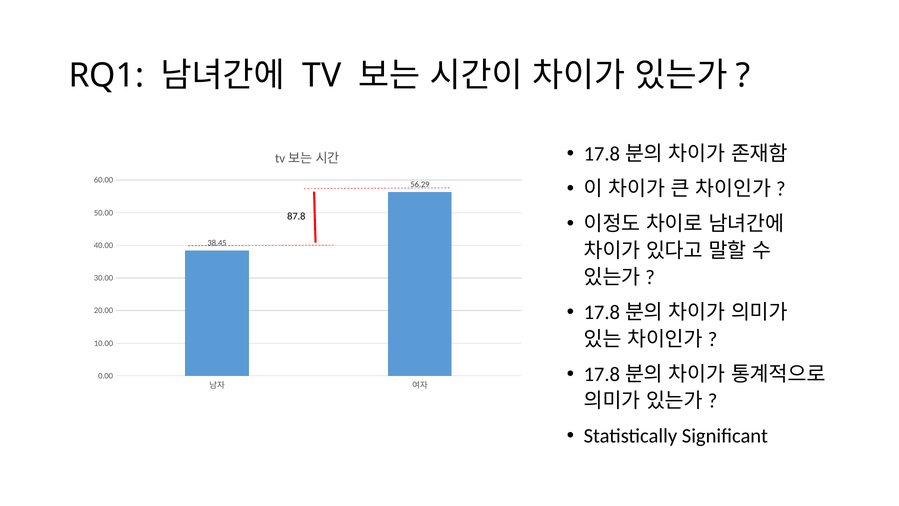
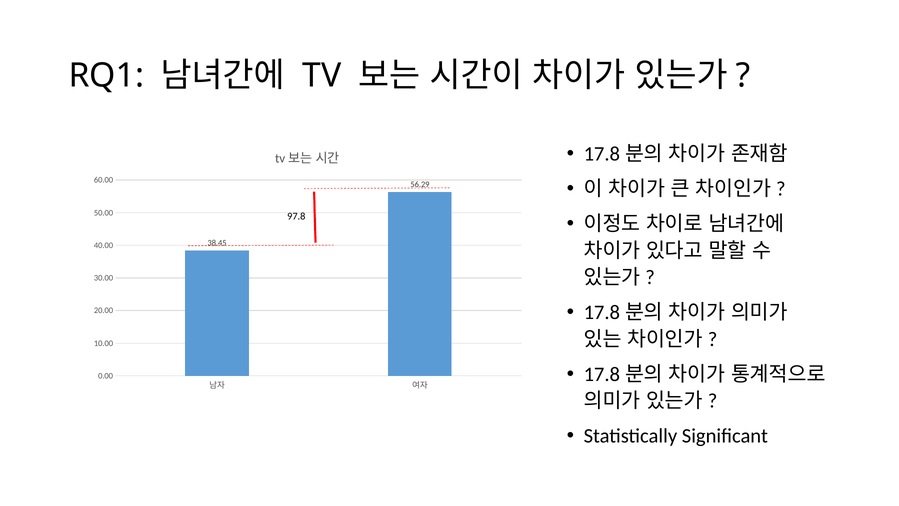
87.8: 87.8 -> 97.8
